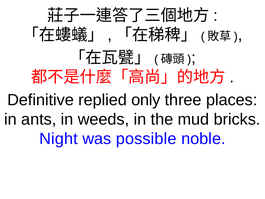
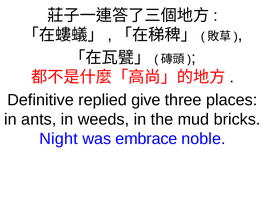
only: only -> give
possible: possible -> embrace
